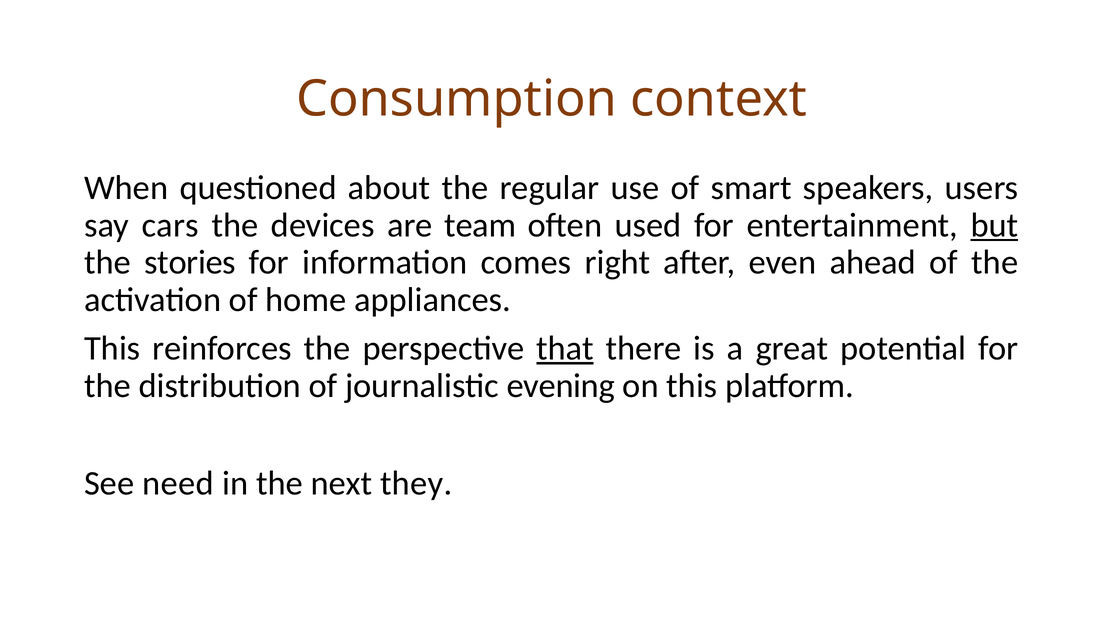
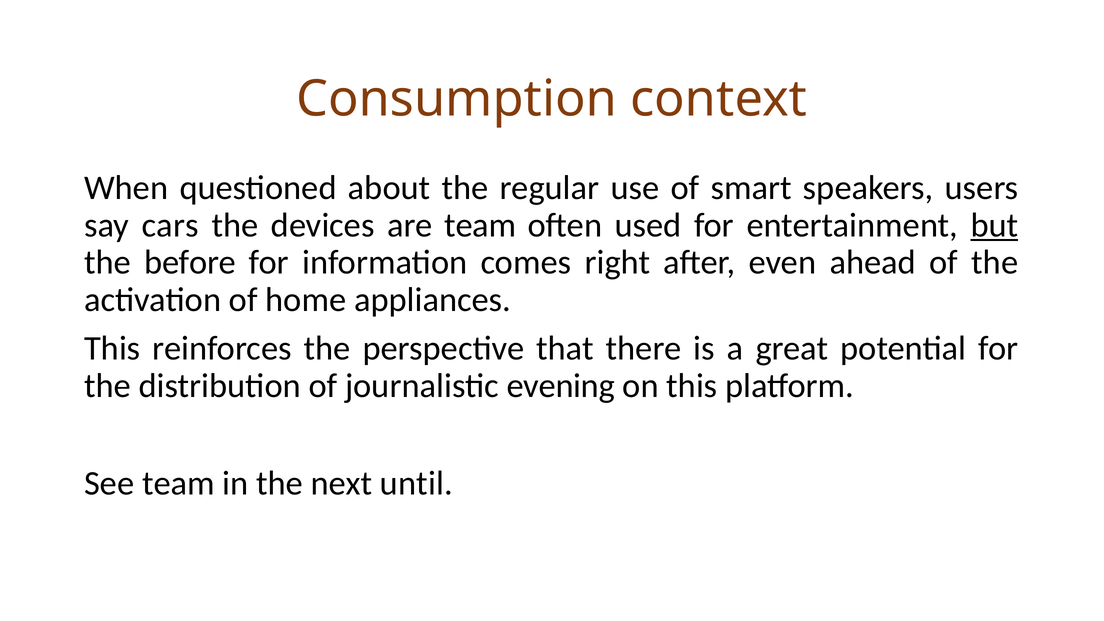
stories: stories -> before
that underline: present -> none
See need: need -> team
they: they -> until
